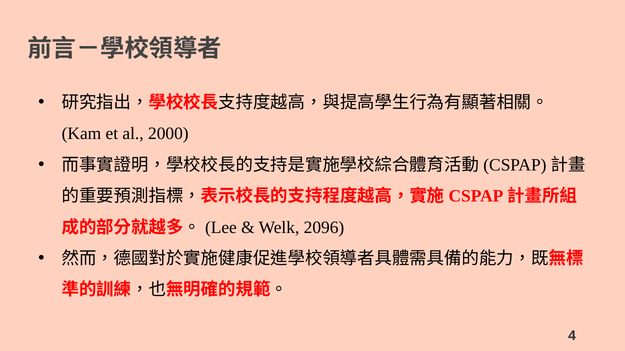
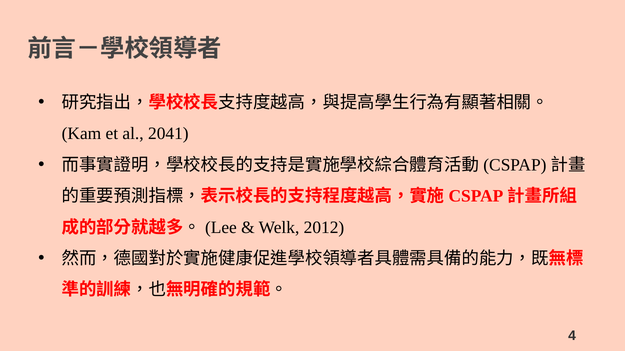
2000: 2000 -> 2041
2096: 2096 -> 2012
